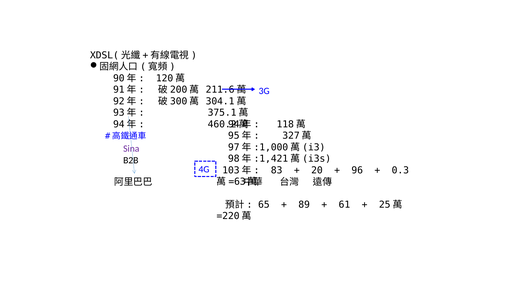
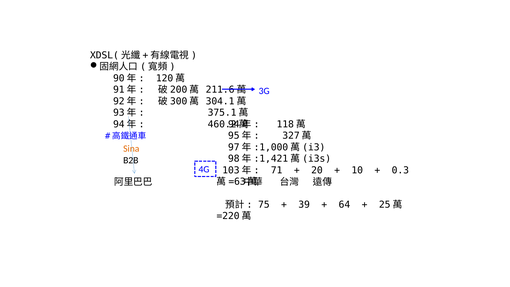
Sina colour: purple -> orange
83: 83 -> 71
96: 96 -> 10
65: 65 -> 75
89: 89 -> 39
61: 61 -> 64
